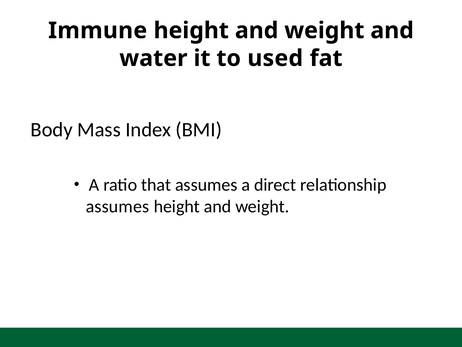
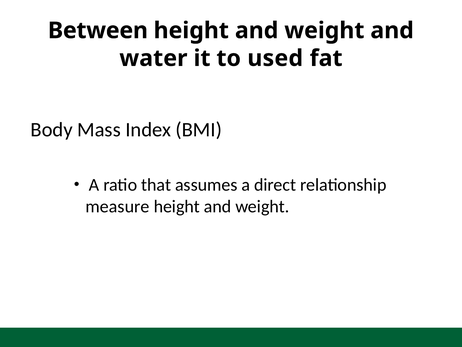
Immune: Immune -> Between
assumes at (117, 206): assumes -> measure
